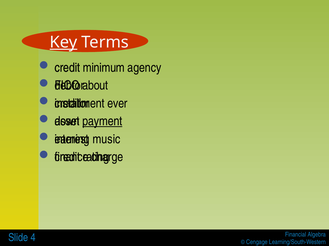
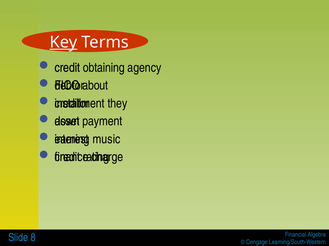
minimum: minimum -> obtaining
ever: ever -> they
payment underline: present -> none
4: 4 -> 8
